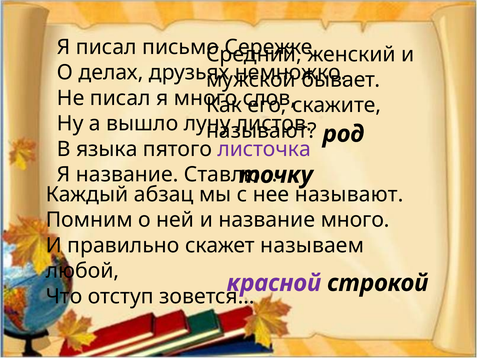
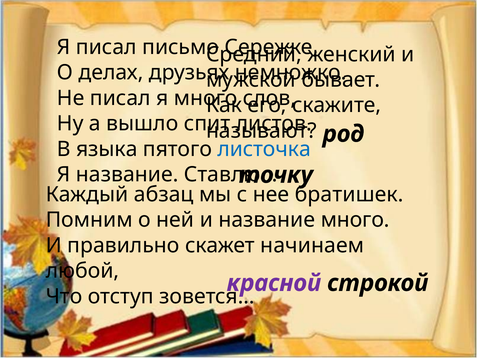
луну: луну -> спит
листочка colour: purple -> blue
нее называют: называют -> братишек
называем: называем -> начинаем
